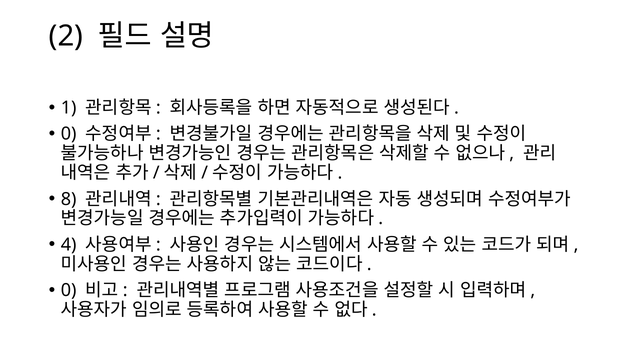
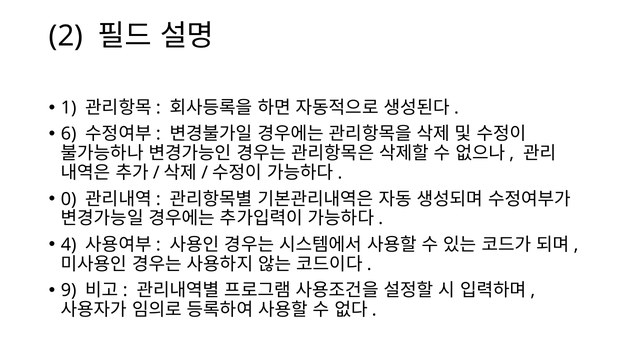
0 at (69, 134): 0 -> 6
8: 8 -> 0
0 at (69, 290): 0 -> 9
